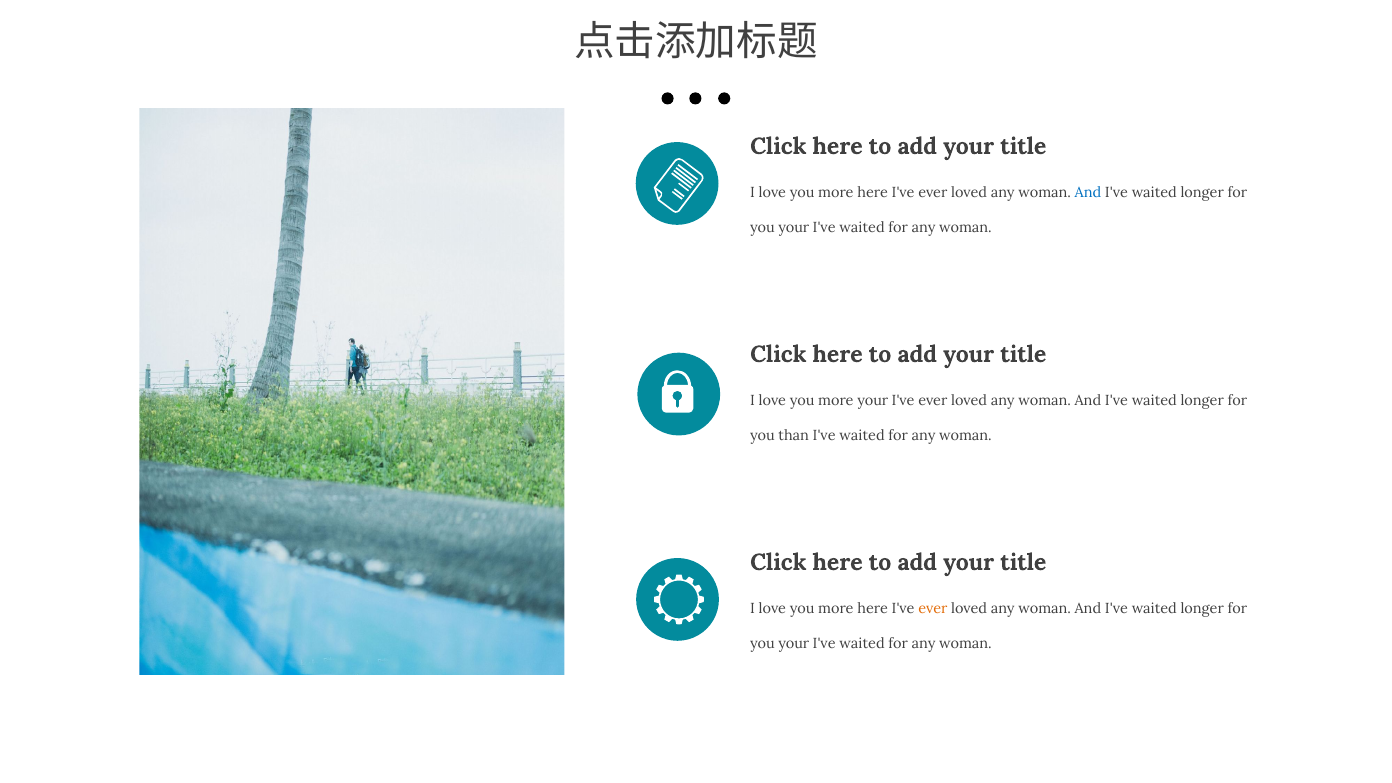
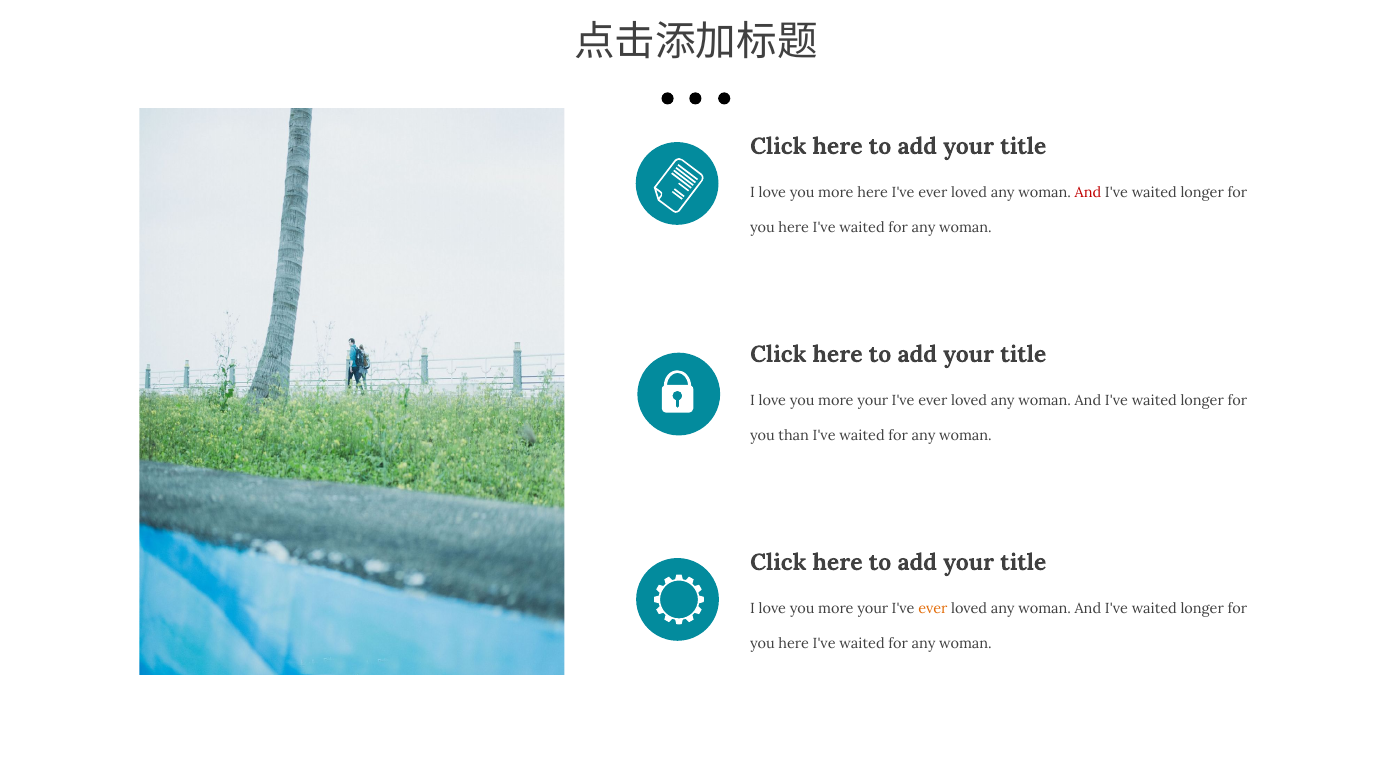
And at (1088, 193) colour: blue -> red
your at (794, 228): your -> here
here at (873, 609): here -> your
your at (794, 644): your -> here
